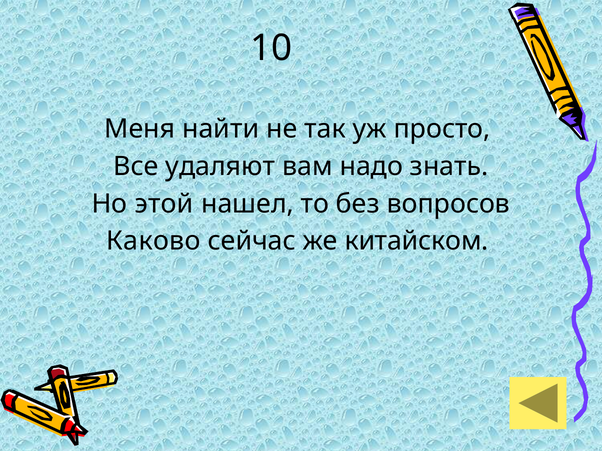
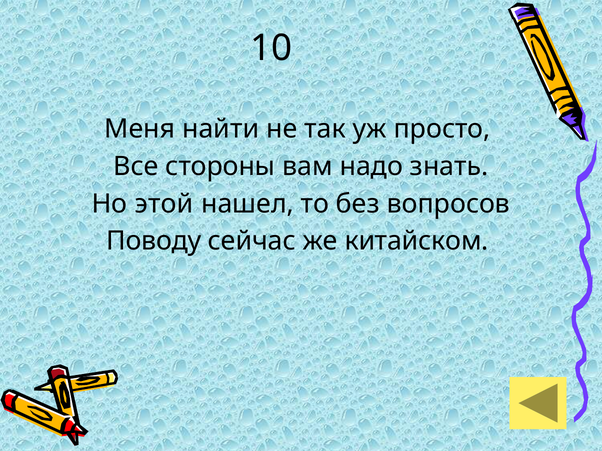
удаляют: удаляют -> стороны
Каково: Каково -> Поводу
